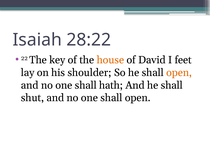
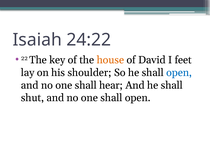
28:22: 28:22 -> 24:22
open at (179, 72) colour: orange -> blue
hath: hath -> hear
